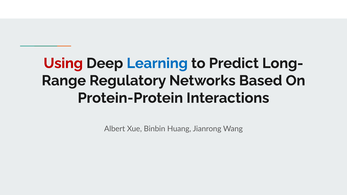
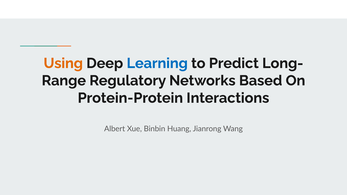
Using colour: red -> orange
